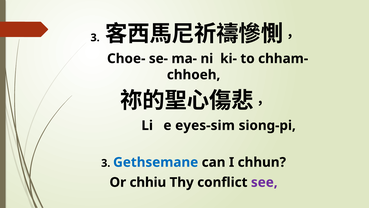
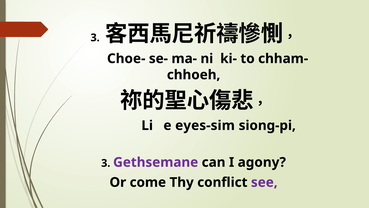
Gethsemane colour: blue -> purple
chhun: chhun -> agony
chhiu: chhiu -> come
